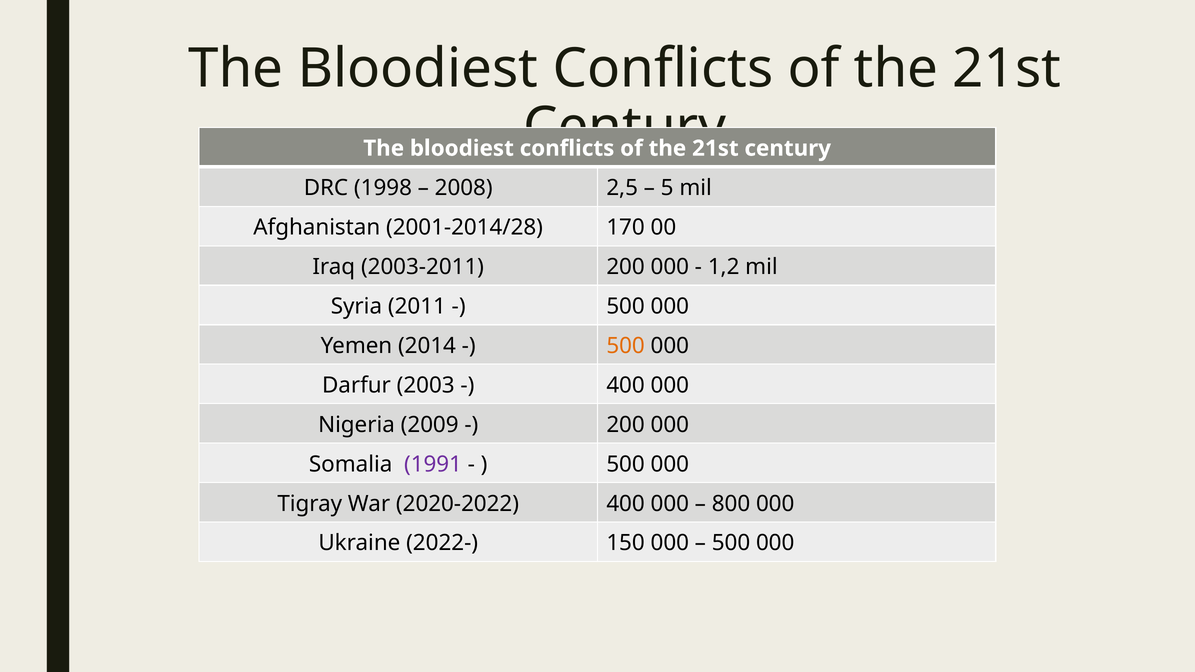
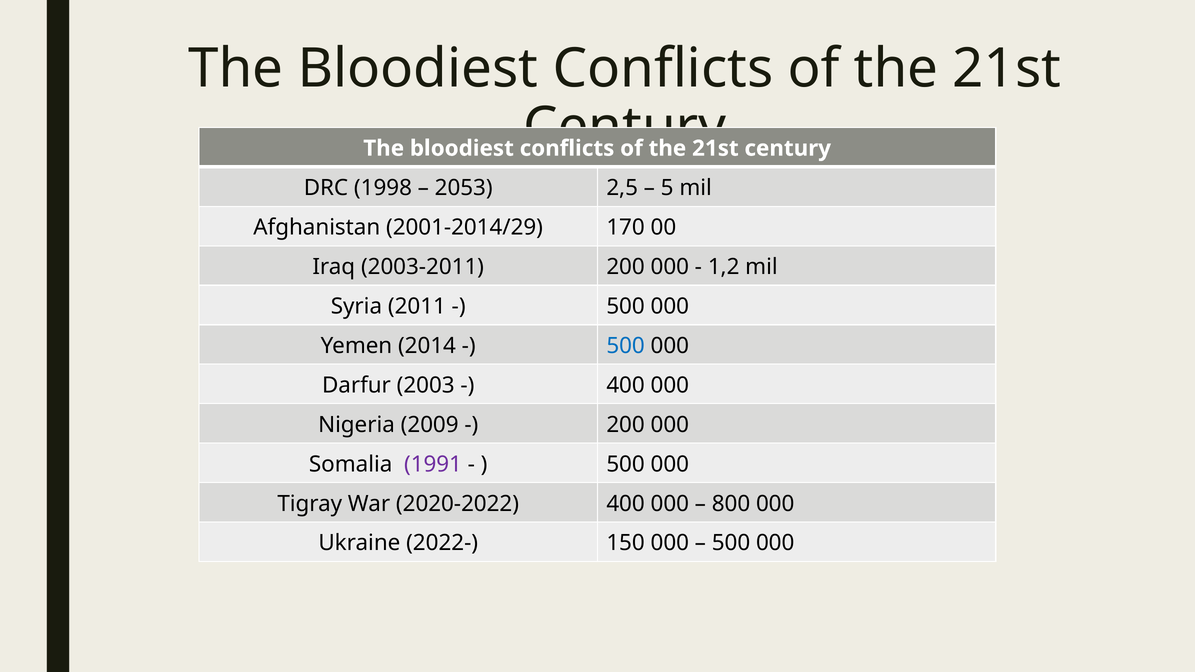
2008: 2008 -> 2053
2001-2014/28: 2001-2014/28 -> 2001-2014/29
500 at (626, 346) colour: orange -> blue
